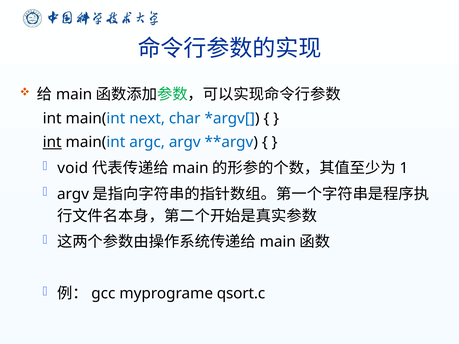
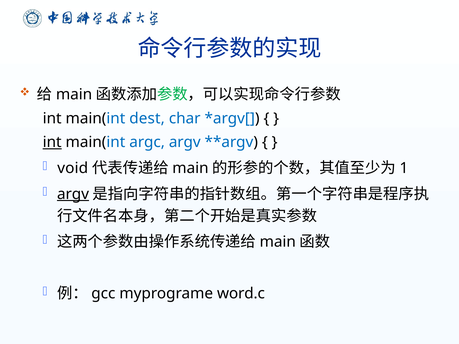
next: next -> dest
argv at (73, 194) underline: none -> present
qsort.c: qsort.c -> word.c
